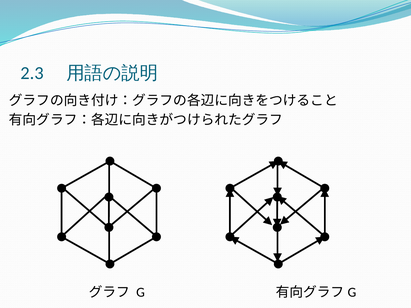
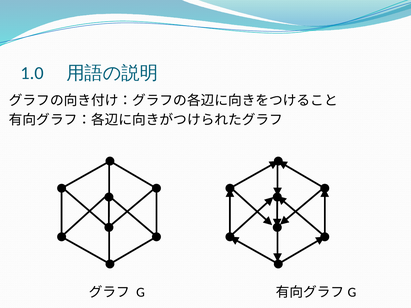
2.3: 2.3 -> 1.0
